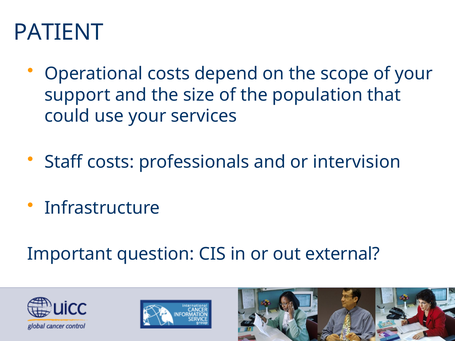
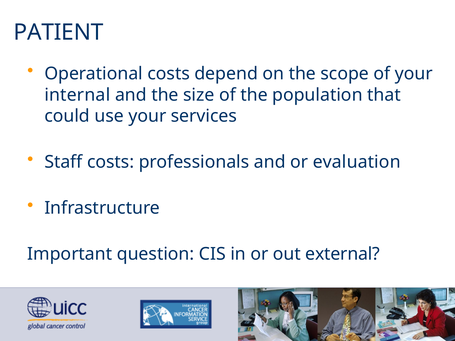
support: support -> internal
intervision: intervision -> evaluation
